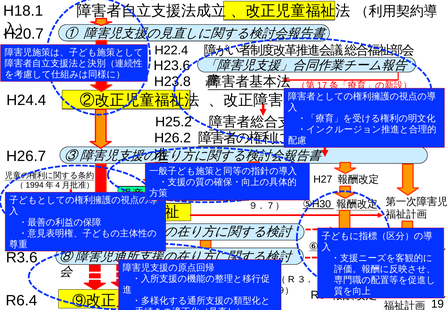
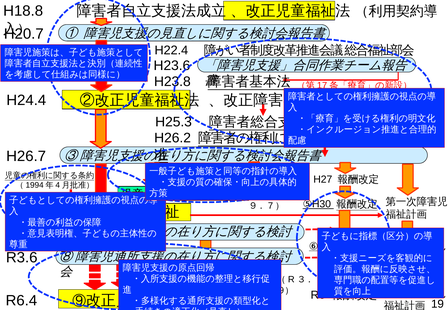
H18.1: H18.1 -> H18.8
H25.2: H25.2 -> H25.3
